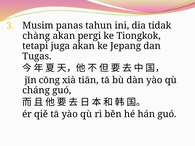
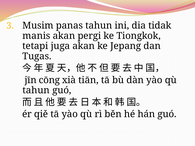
chàng: chàng -> manis
cháng at (36, 90): cháng -> tahun
